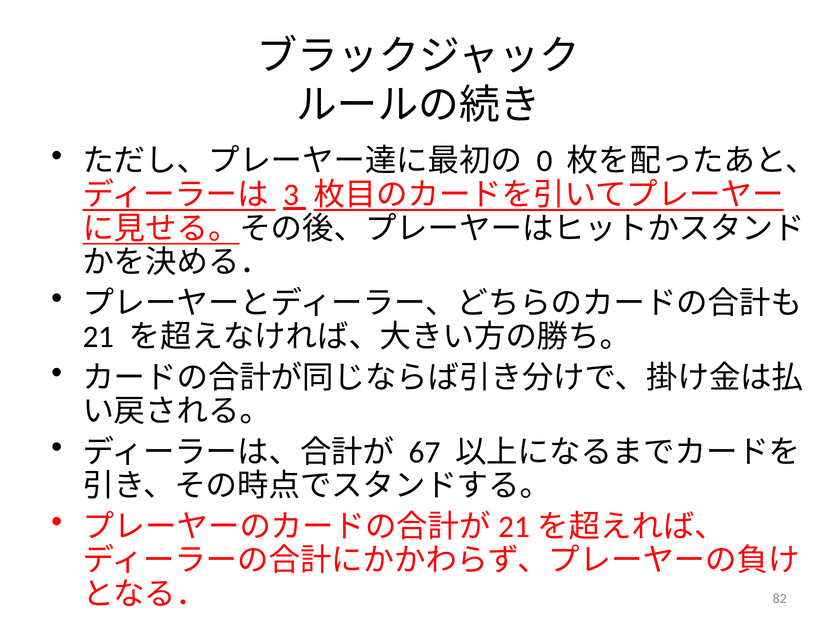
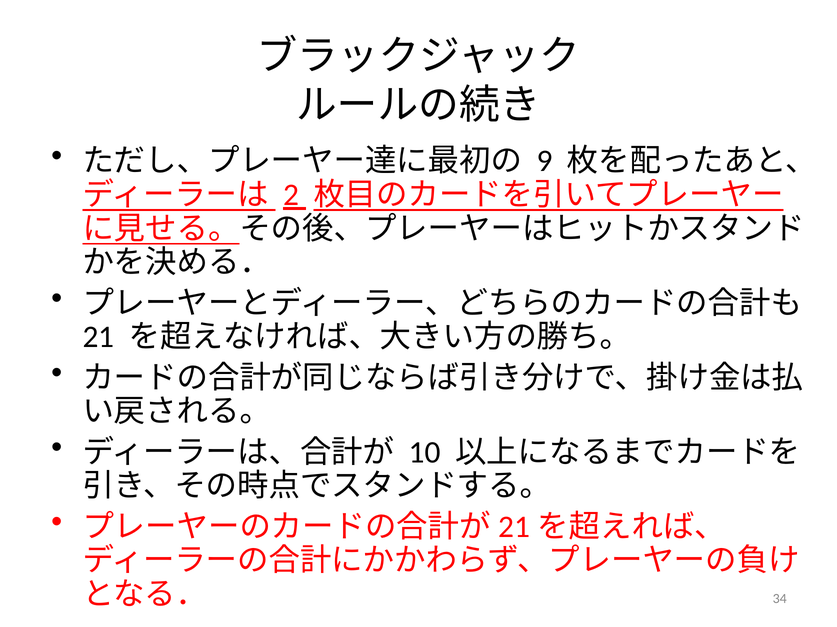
0: 0 -> 9
3: 3 -> 2
67: 67 -> 10
82: 82 -> 34
